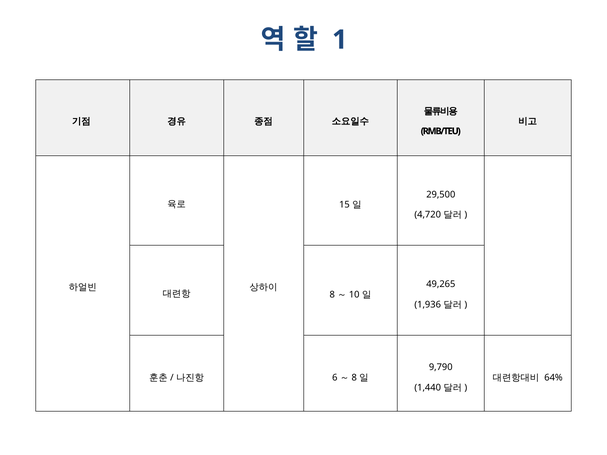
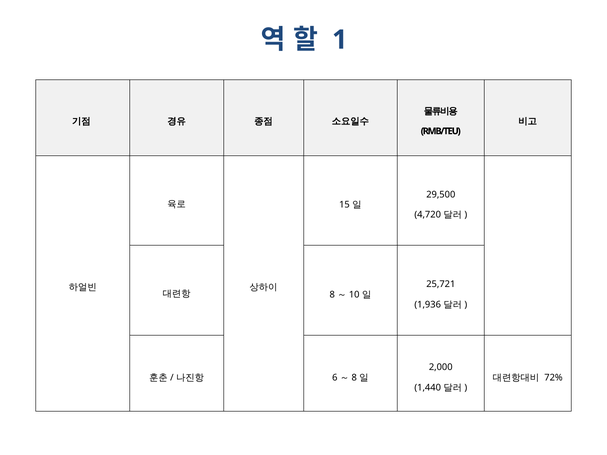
49,265: 49,265 -> 25,721
9,790: 9,790 -> 2,000
64%: 64% -> 72%
